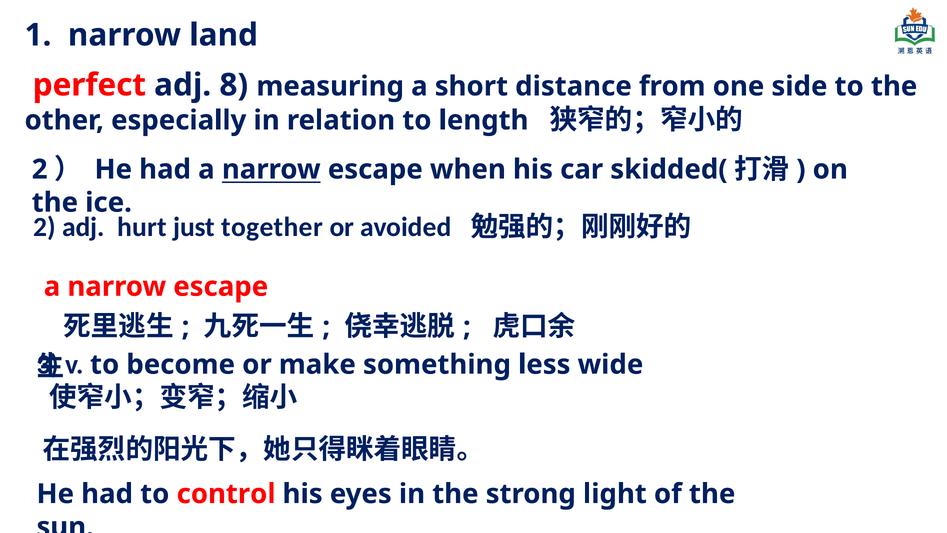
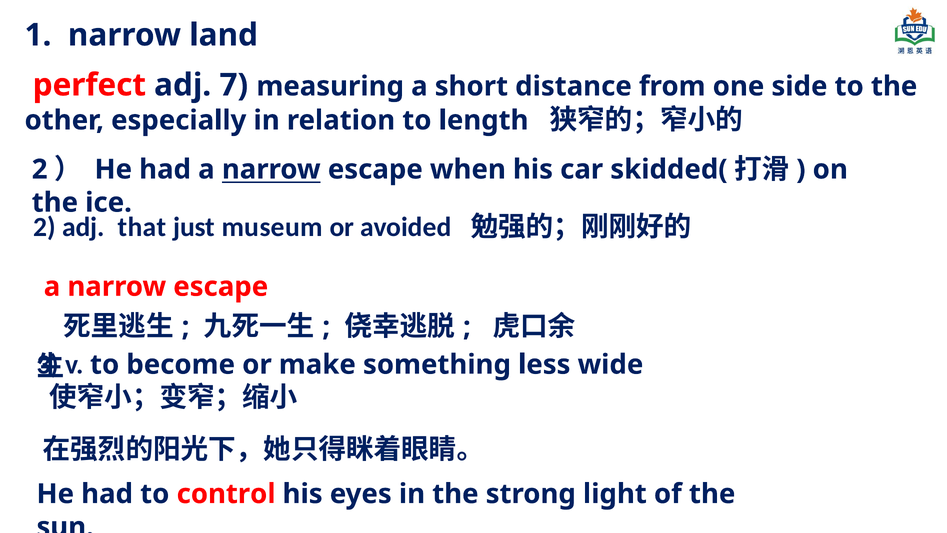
8: 8 -> 7
hurt: hurt -> that
together: together -> museum
